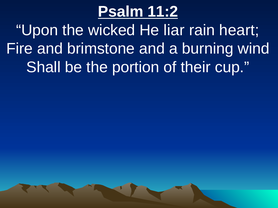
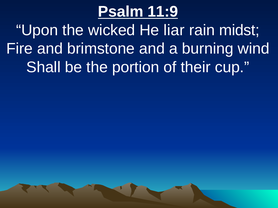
11:2: 11:2 -> 11:9
heart: heart -> midst
